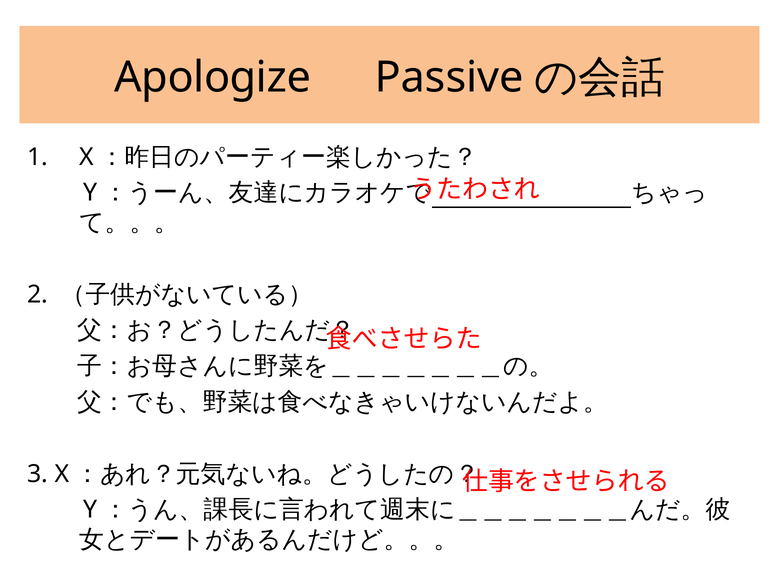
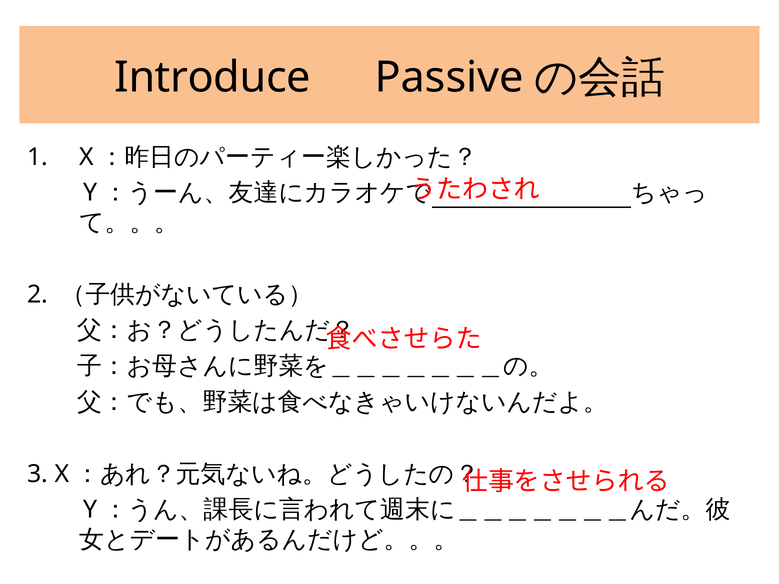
Apologize: Apologize -> Introduce
